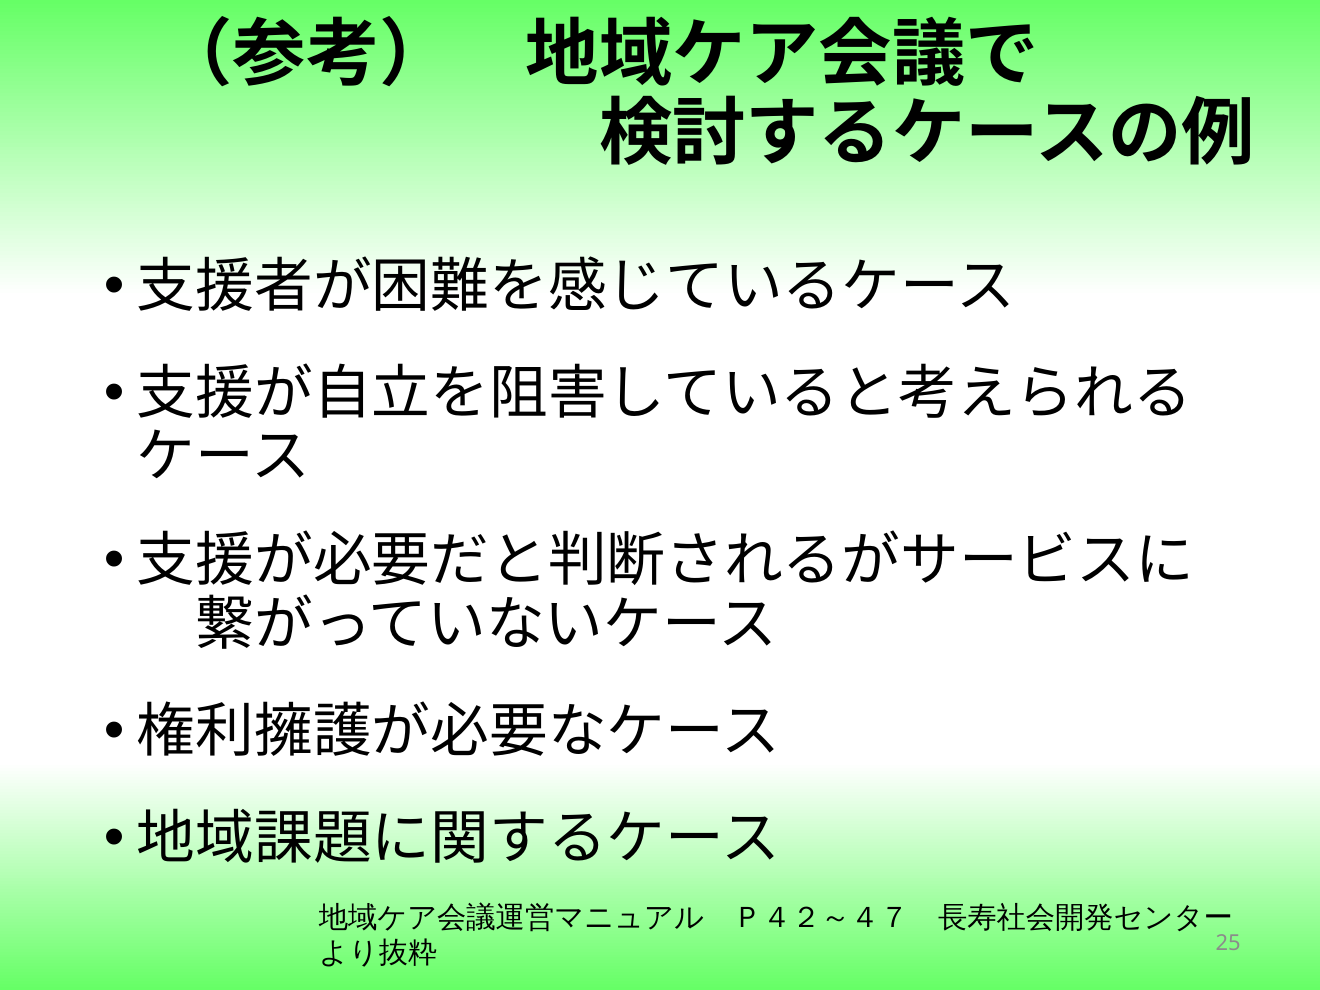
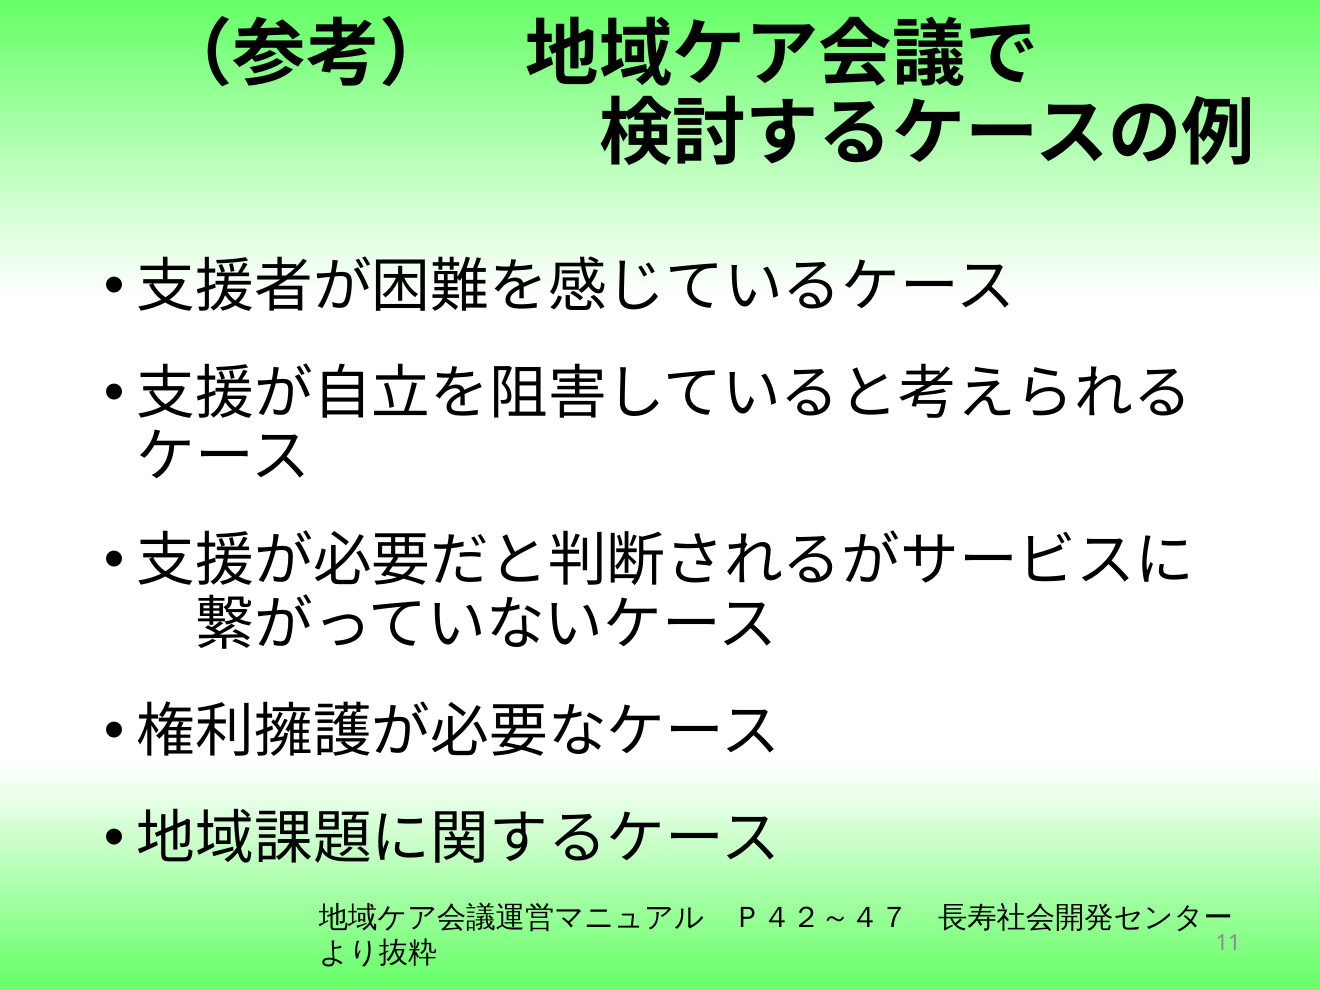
25: 25 -> 11
